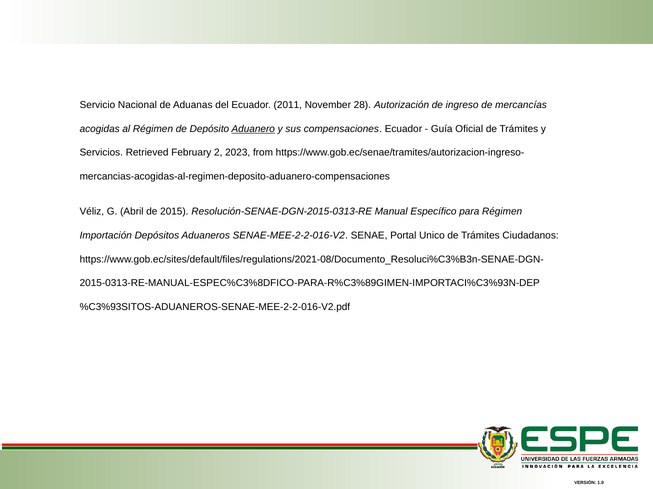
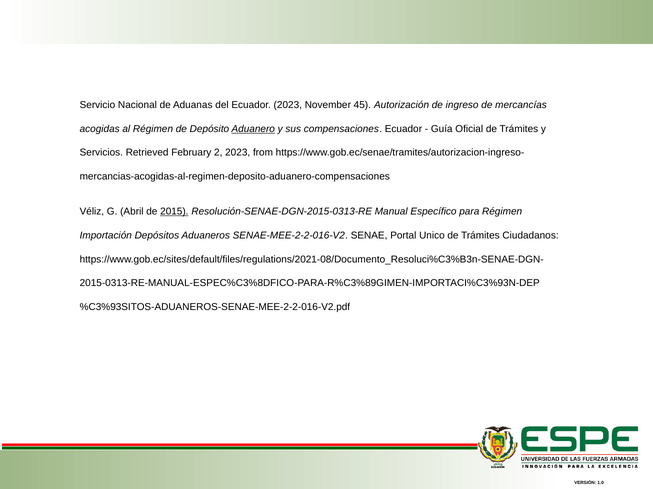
Ecuador 2011: 2011 -> 2023
28: 28 -> 45
2015 underline: none -> present
